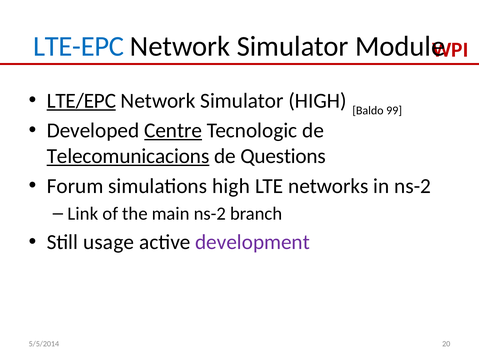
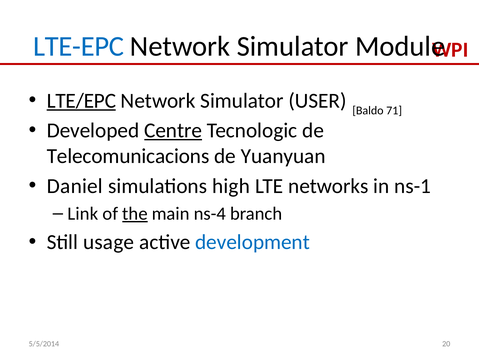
Simulator HIGH: HIGH -> USER
99: 99 -> 71
Telecomunicacions underline: present -> none
Questions: Questions -> Yuanyuan
Forum: Forum -> Daniel
in ns-2: ns-2 -> ns-1
the underline: none -> present
main ns-2: ns-2 -> ns-4
development colour: purple -> blue
